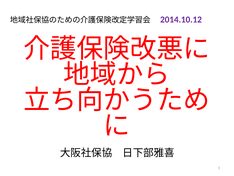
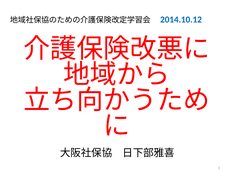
2014.10.12 colour: purple -> blue
